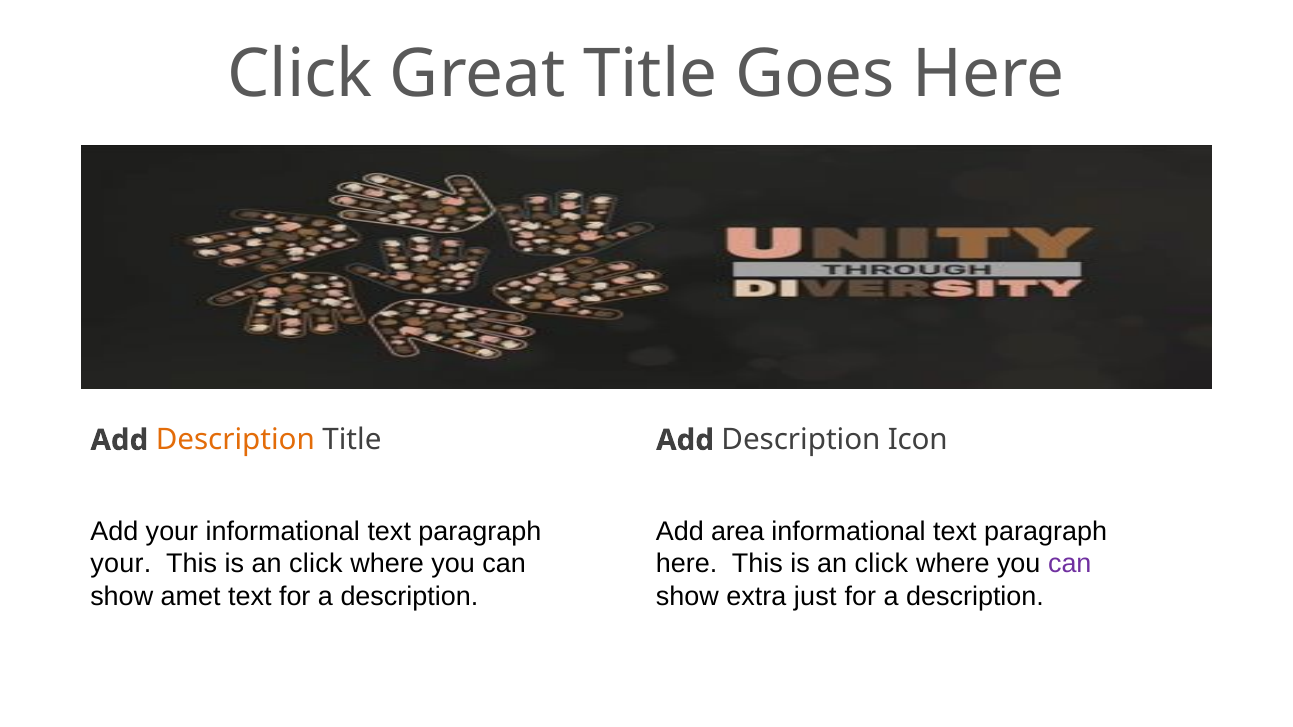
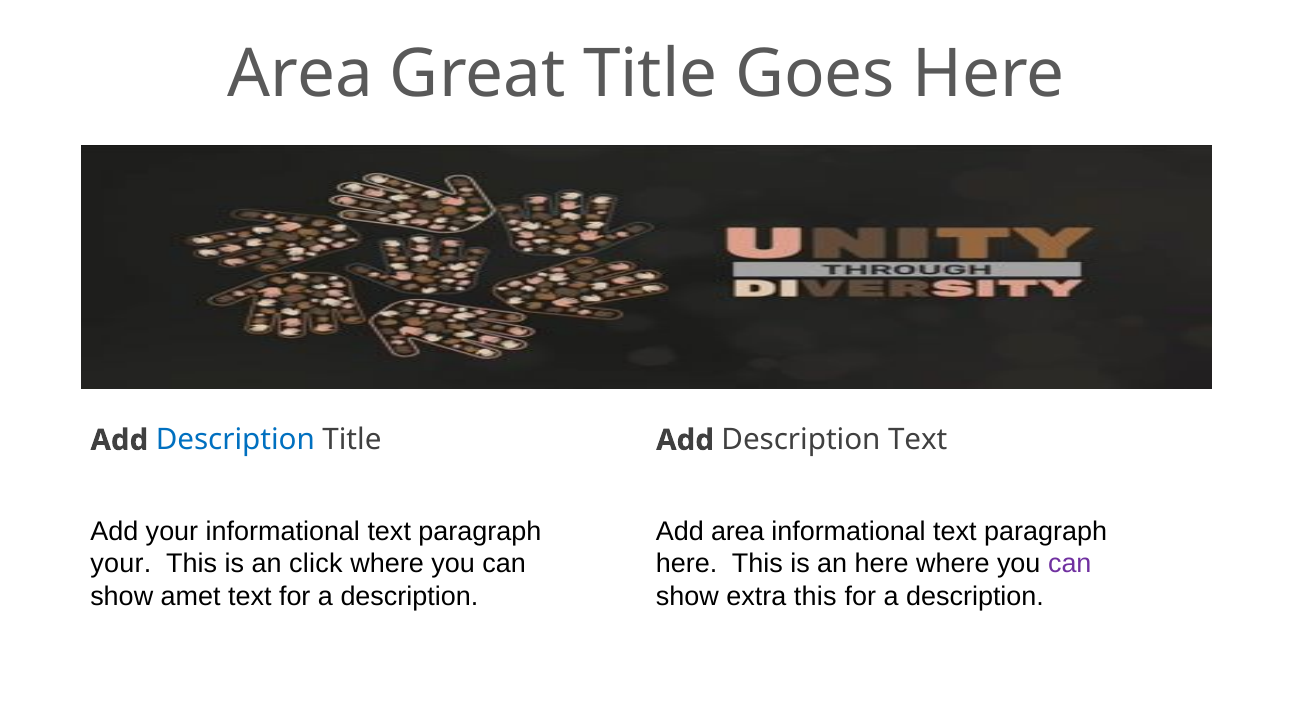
Click at (300, 74): Click -> Area
Description at (235, 440) colour: orange -> blue
Description Icon: Icon -> Text
click at (881, 564): click -> here
extra just: just -> this
